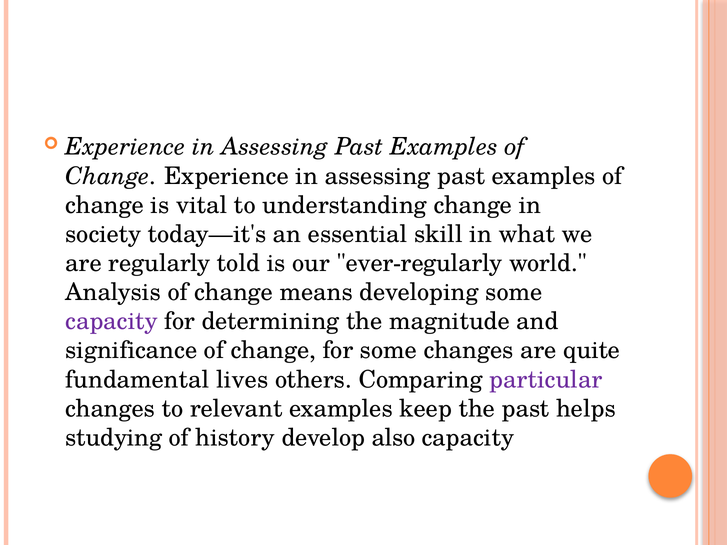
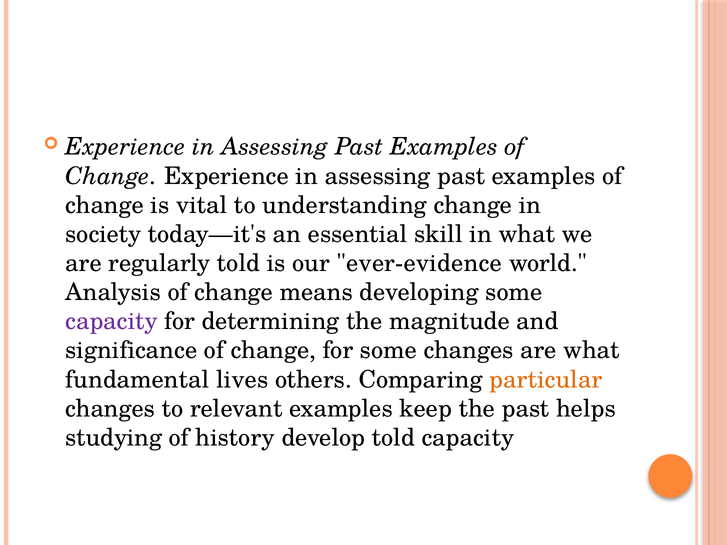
ever-regularly: ever-regularly -> ever-evidence
are quite: quite -> what
particular colour: purple -> orange
develop also: also -> told
